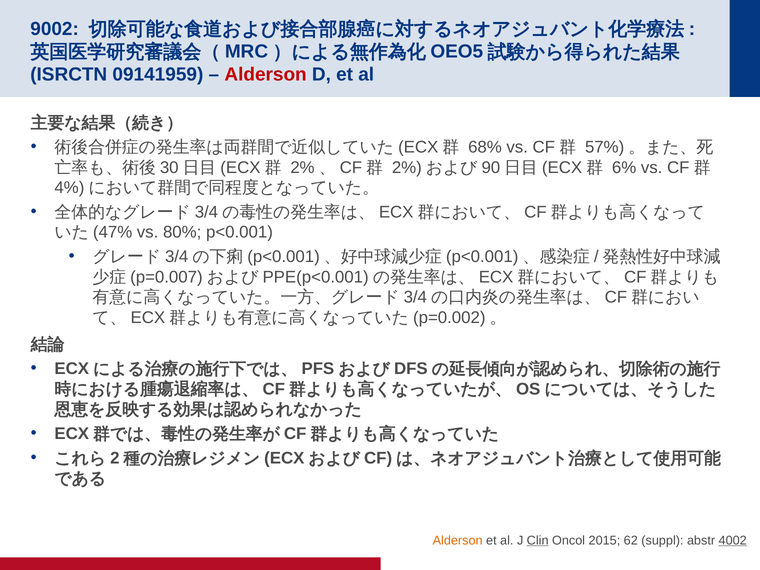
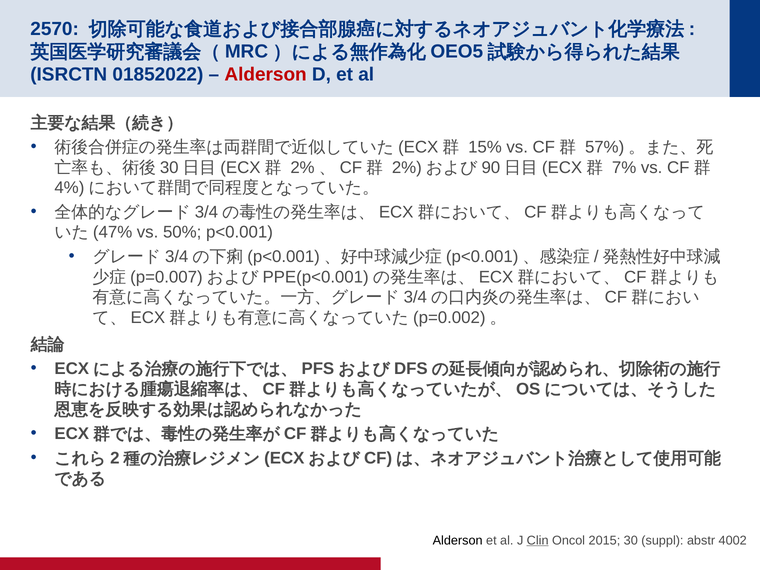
9002: 9002 -> 2570
09141959: 09141959 -> 01852022
68%: 68% -> 15%
6%: 6% -> 7%
80%: 80% -> 50%
Alderson at (458, 540) colour: orange -> black
62: 62 -> 30
4002 underline: present -> none
